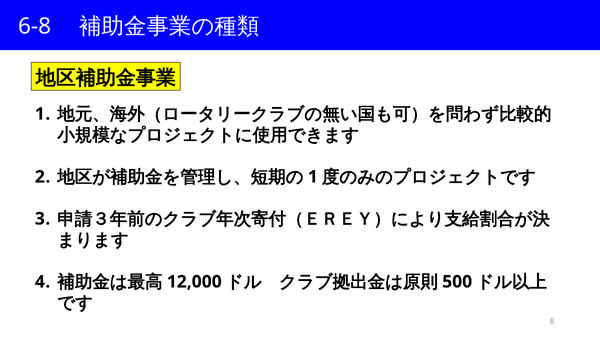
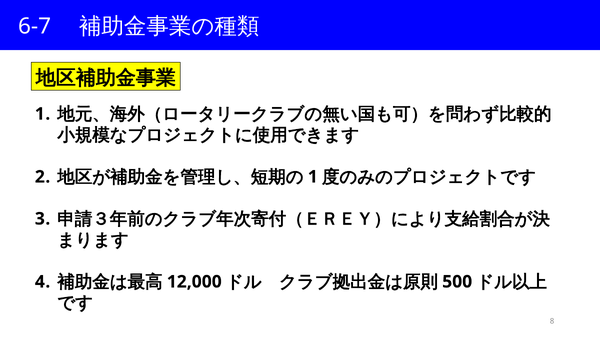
6-8: 6-8 -> 6-7
